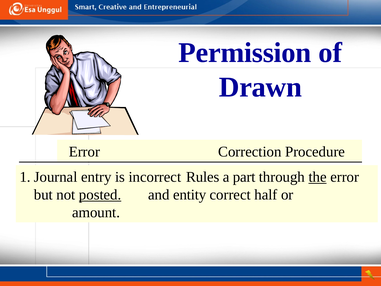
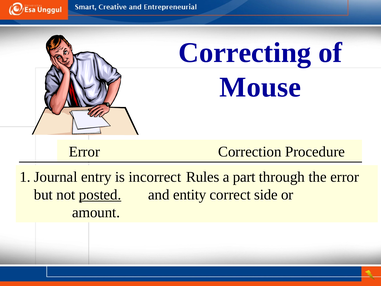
Permission: Permission -> Correcting
Drawn: Drawn -> Mouse
the underline: present -> none
half: half -> side
